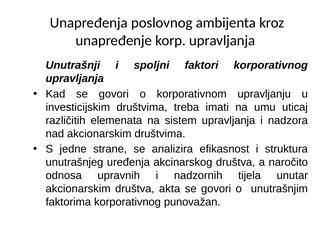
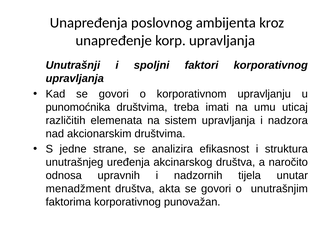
investicijskim: investicijskim -> punomoćnika
akcionarskim at (78, 189): akcionarskim -> menadžment
